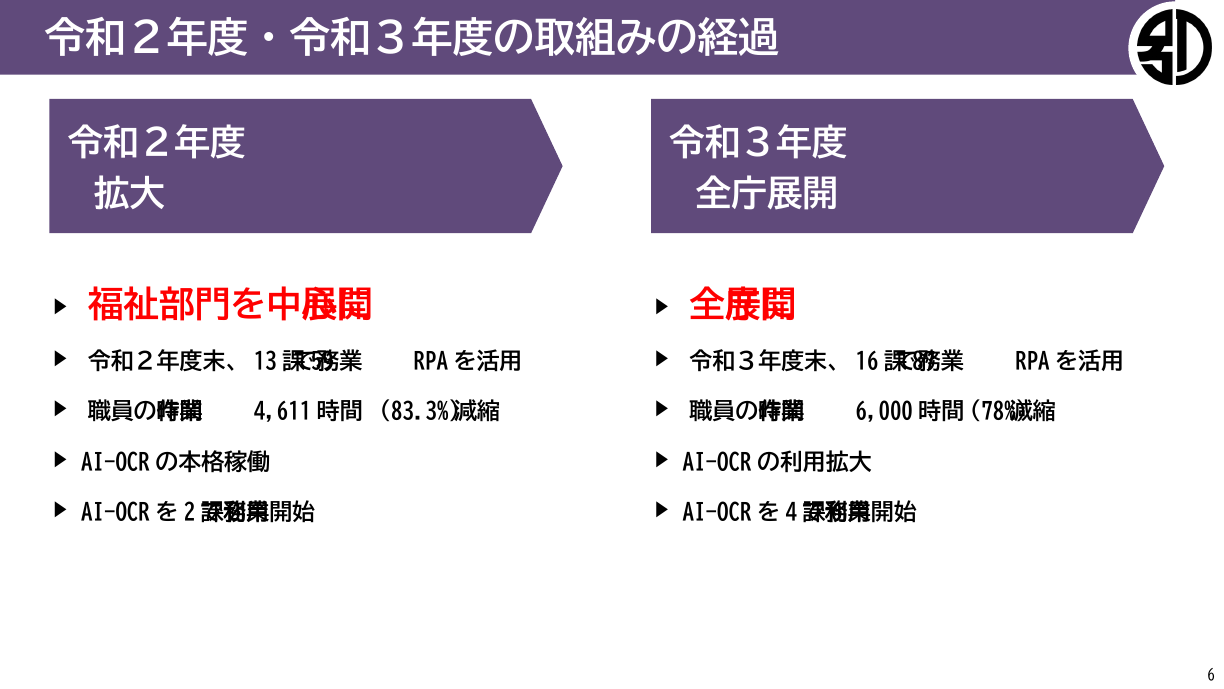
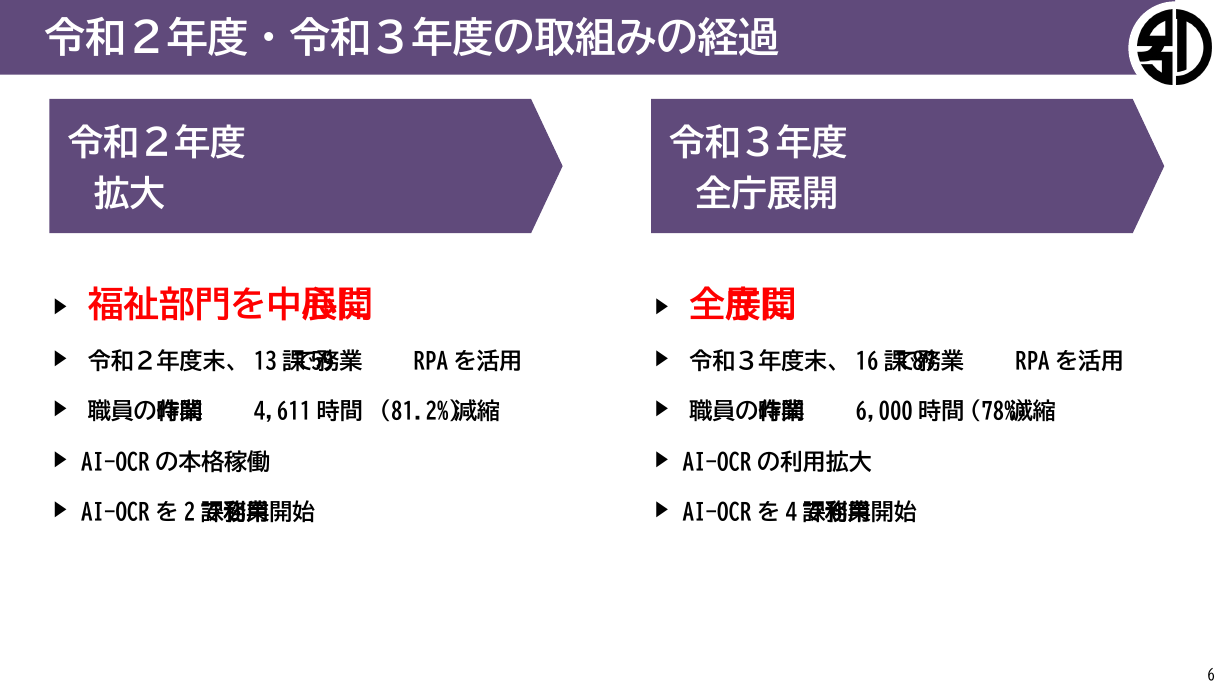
83.3%: 83.3% -> 81.2%
